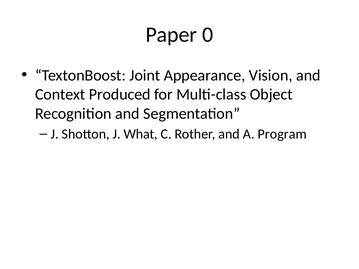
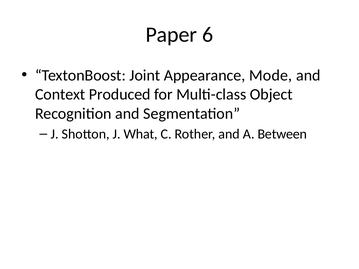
0: 0 -> 6
Vision: Vision -> Mode
Program: Program -> Between
